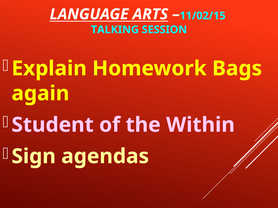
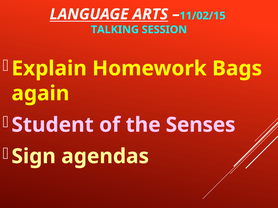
Within: Within -> Senses
